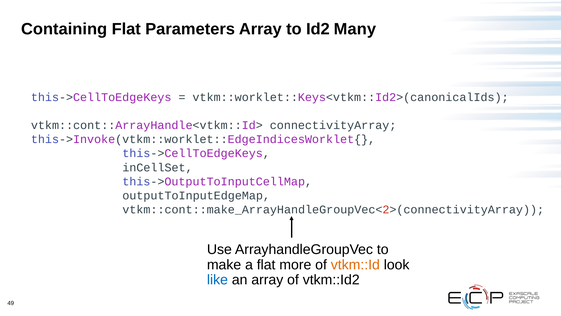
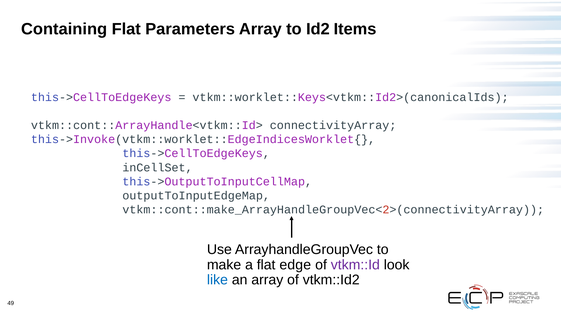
Many: Many -> Items
more: more -> edge
vtkm::Id colour: orange -> purple
